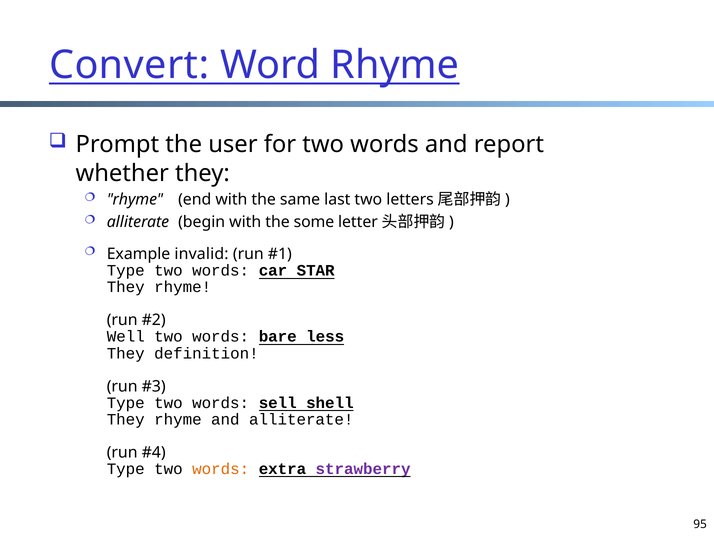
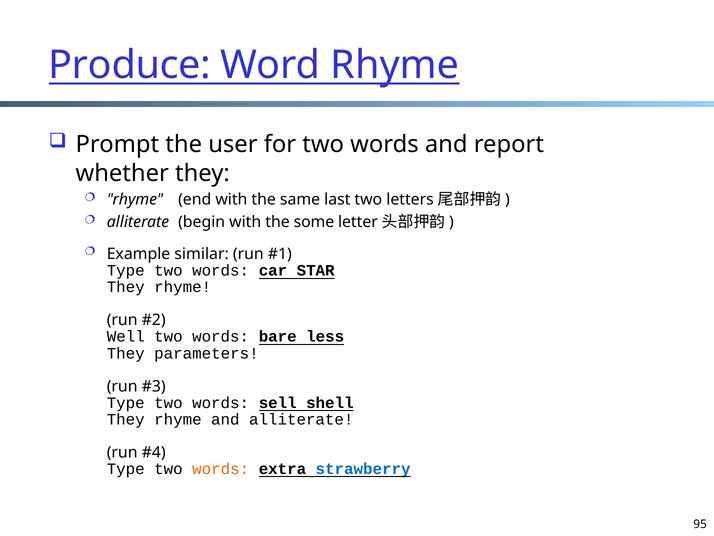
Convert: Convert -> Produce
invalid: invalid -> similar
definition: definition -> parameters
strawberry colour: purple -> blue
